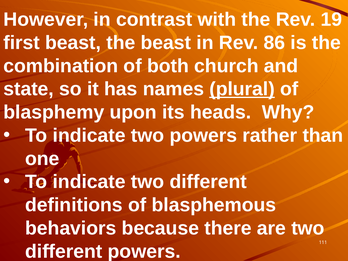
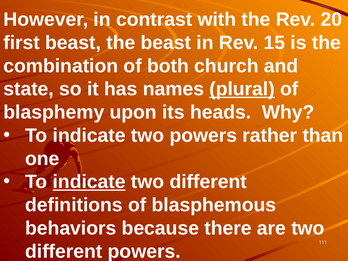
19: 19 -> 20
86: 86 -> 15
indicate at (89, 182) underline: none -> present
